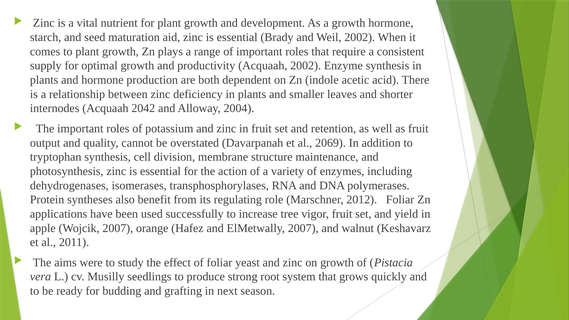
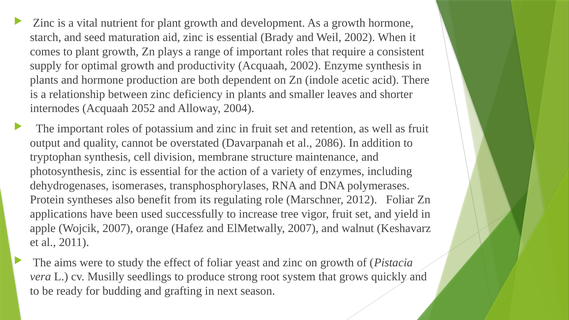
2042: 2042 -> 2052
2069: 2069 -> 2086
